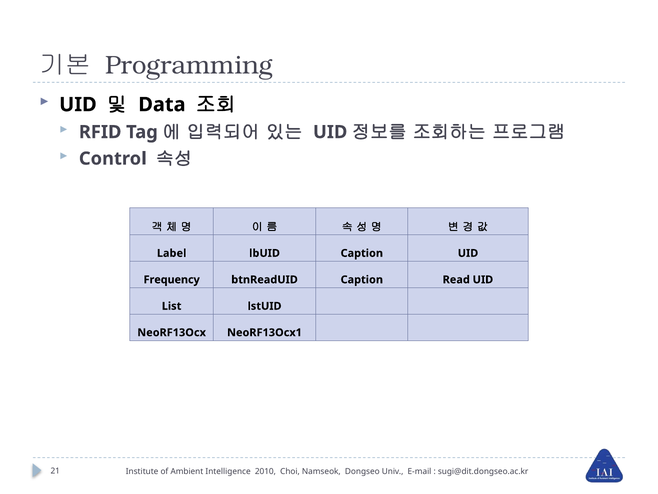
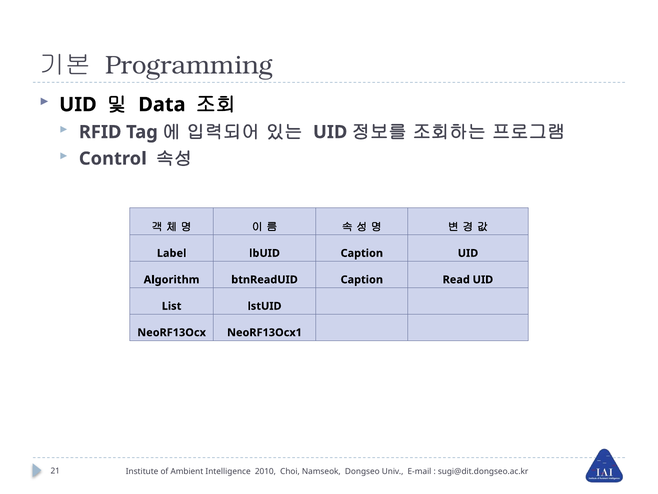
Frequency: Frequency -> Algorithm
